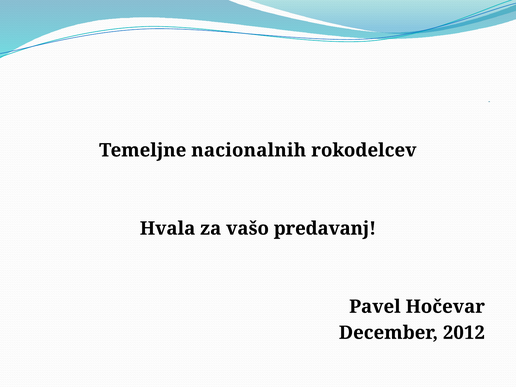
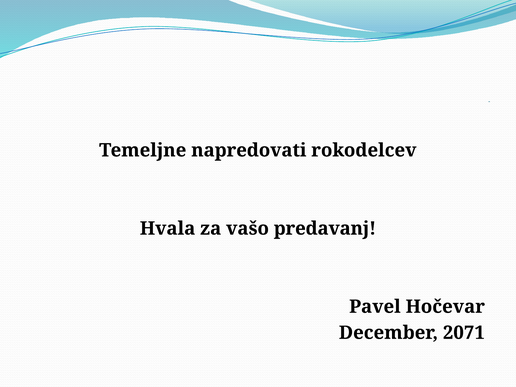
nacionalnih: nacionalnih -> napredovati
2012: 2012 -> 2071
